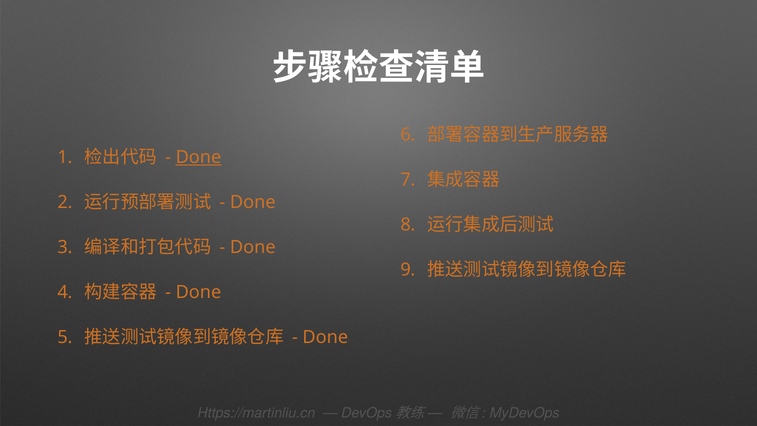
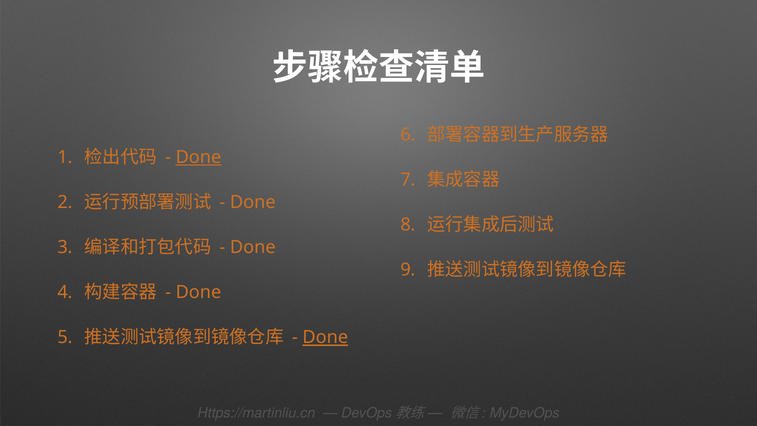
Done at (325, 337) underline: none -> present
